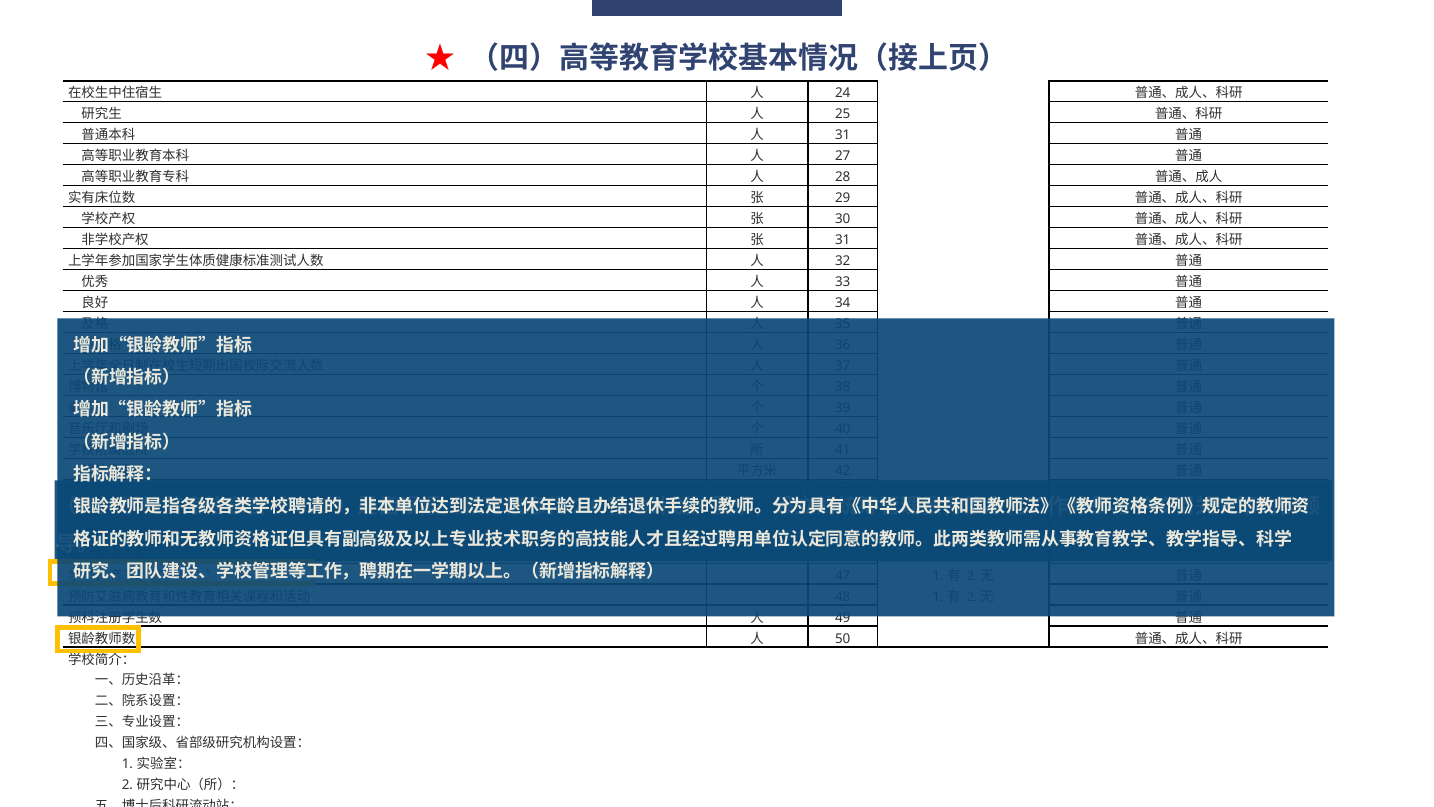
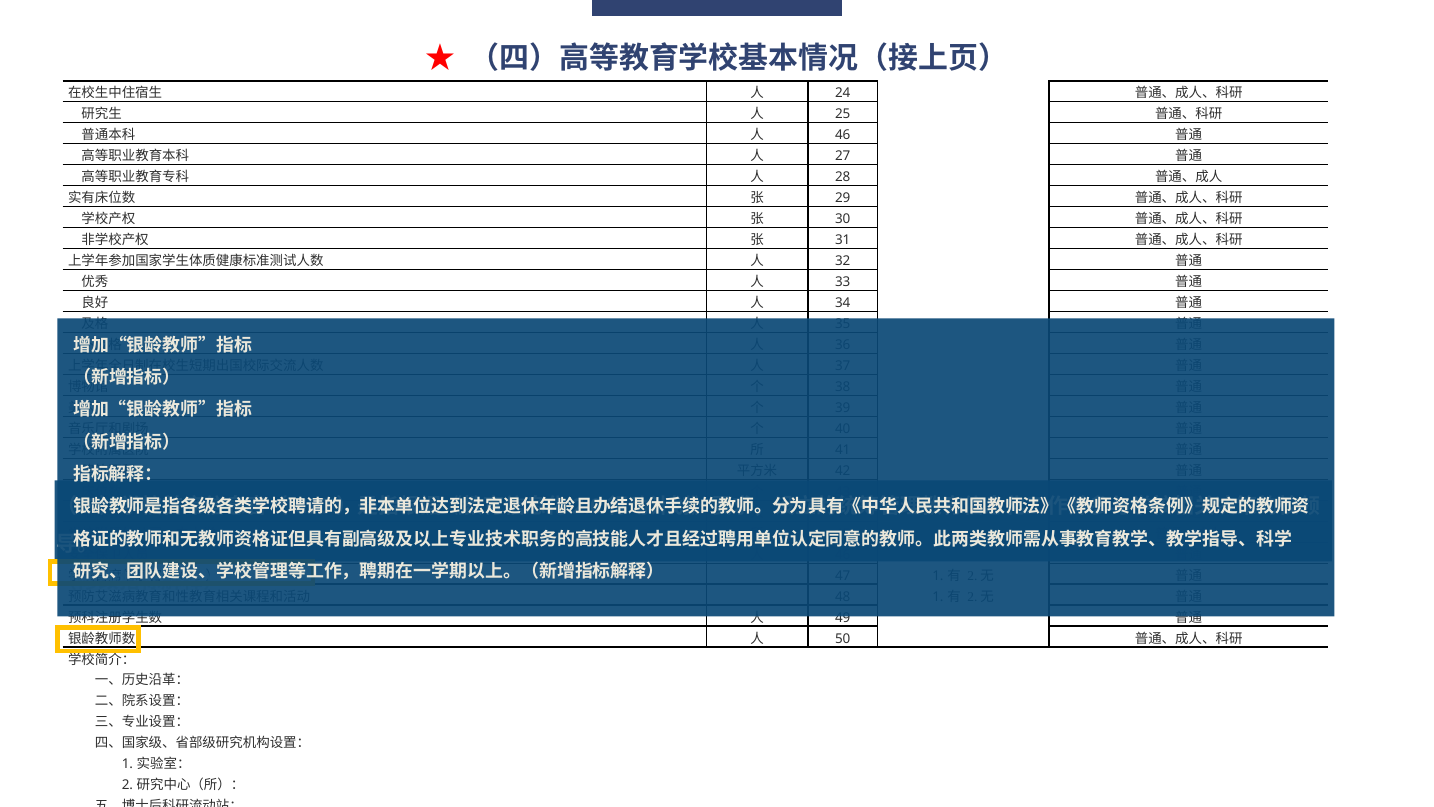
31 at (843, 135): 31 -> 46
